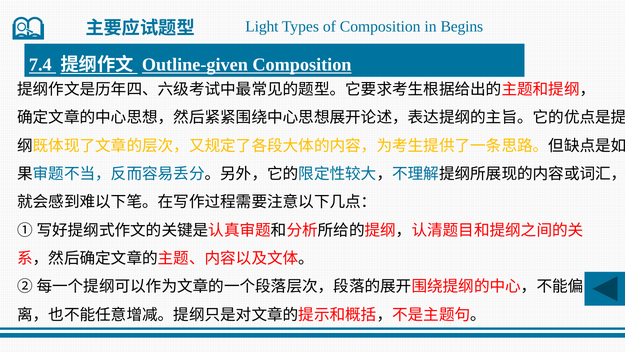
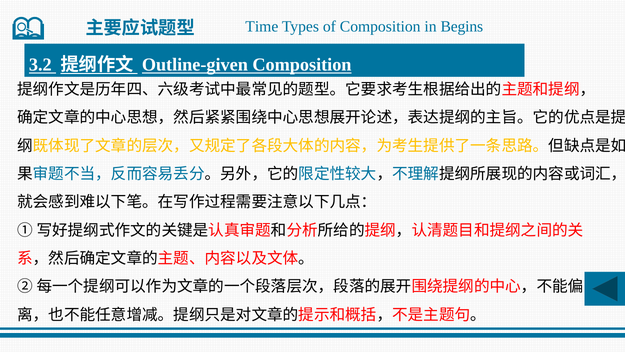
Light: Light -> Time
7.4: 7.4 -> 3.2
